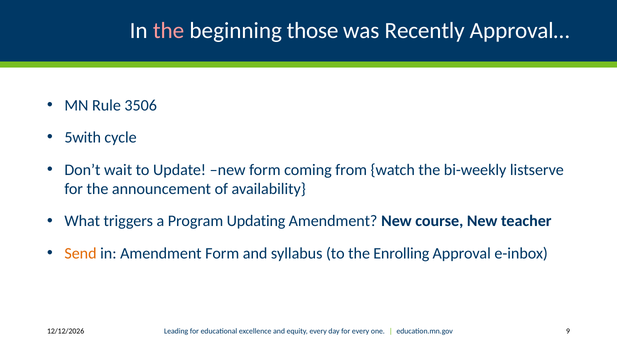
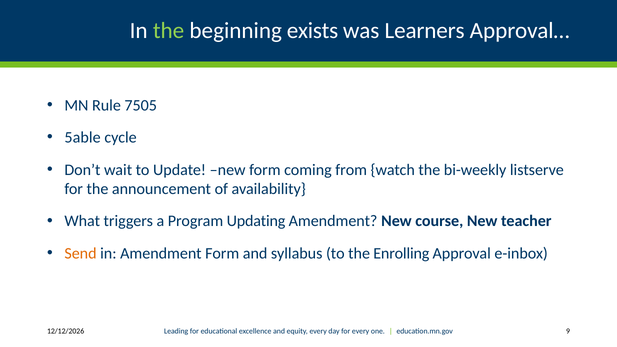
the at (169, 31) colour: pink -> light green
those: those -> exists
Recently: Recently -> Learners
3506: 3506 -> 7505
5with: 5with -> 5able
